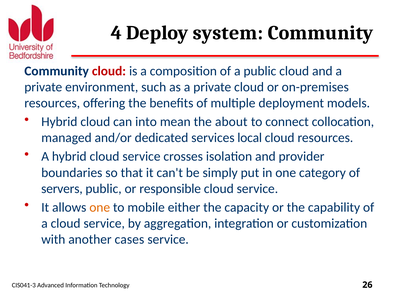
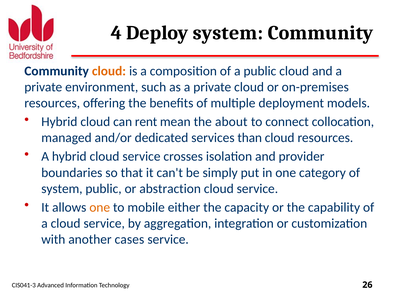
cloud at (109, 71) colour: red -> orange
into: into -> rent
local: local -> than
servers at (62, 189): servers -> system
responsible: responsible -> abstraction
